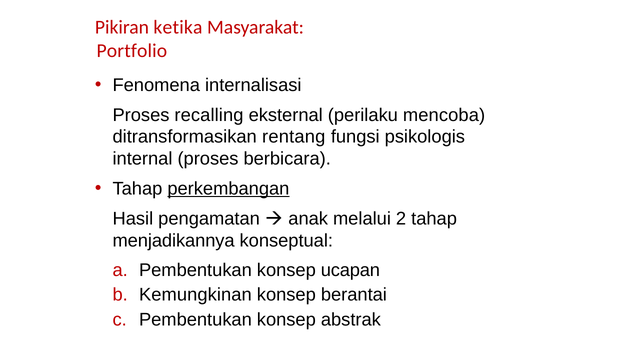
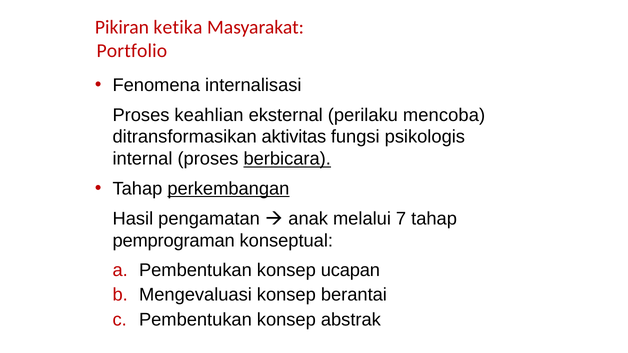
recalling: recalling -> keahlian
rentang: rentang -> aktivitas
berbicara underline: none -> present
2: 2 -> 7
menjadikannya: menjadikannya -> pemprograman
Kemungkinan: Kemungkinan -> Mengevaluasi
